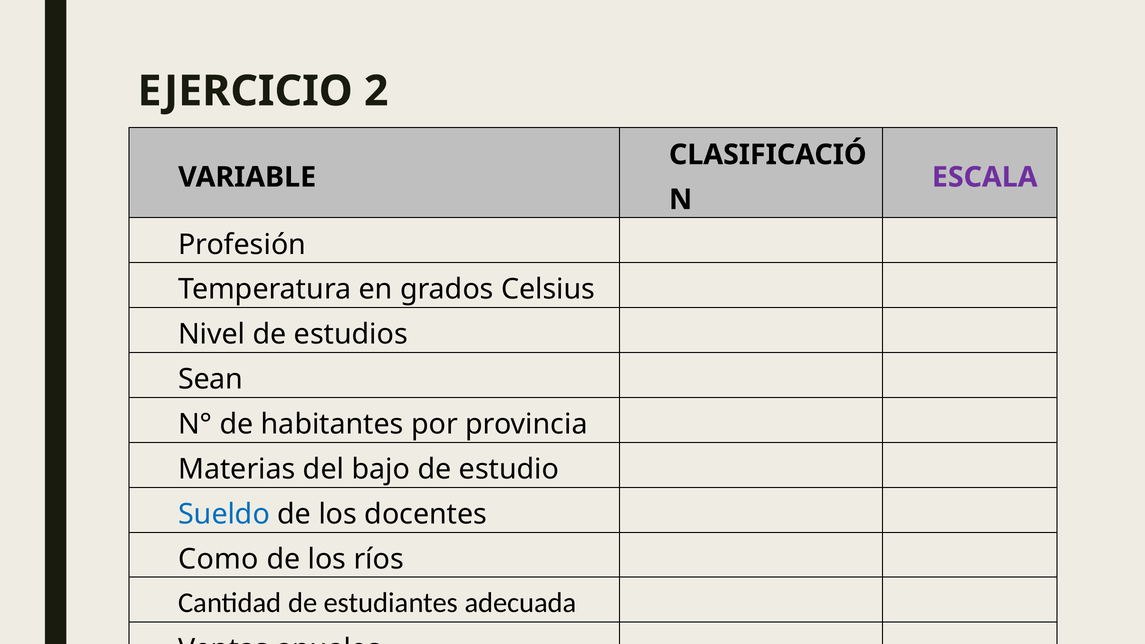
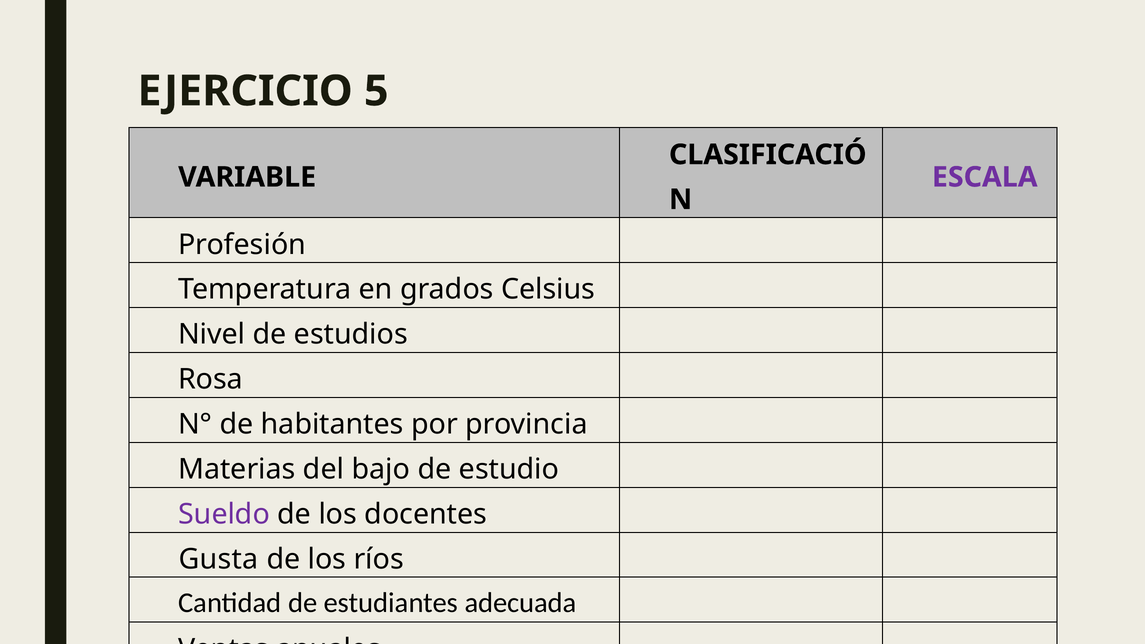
2: 2 -> 5
Sean: Sean -> Rosa
Sueldo colour: blue -> purple
Como: Como -> Gusta
